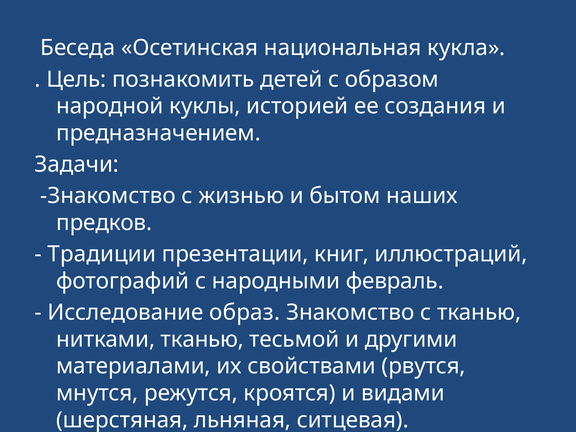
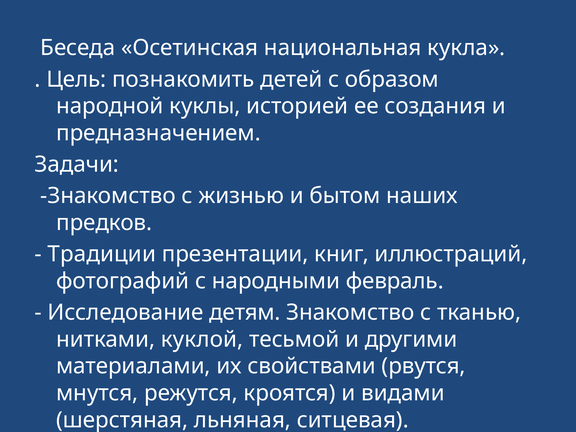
образ: образ -> детям
нитками тканью: тканью -> куклой
